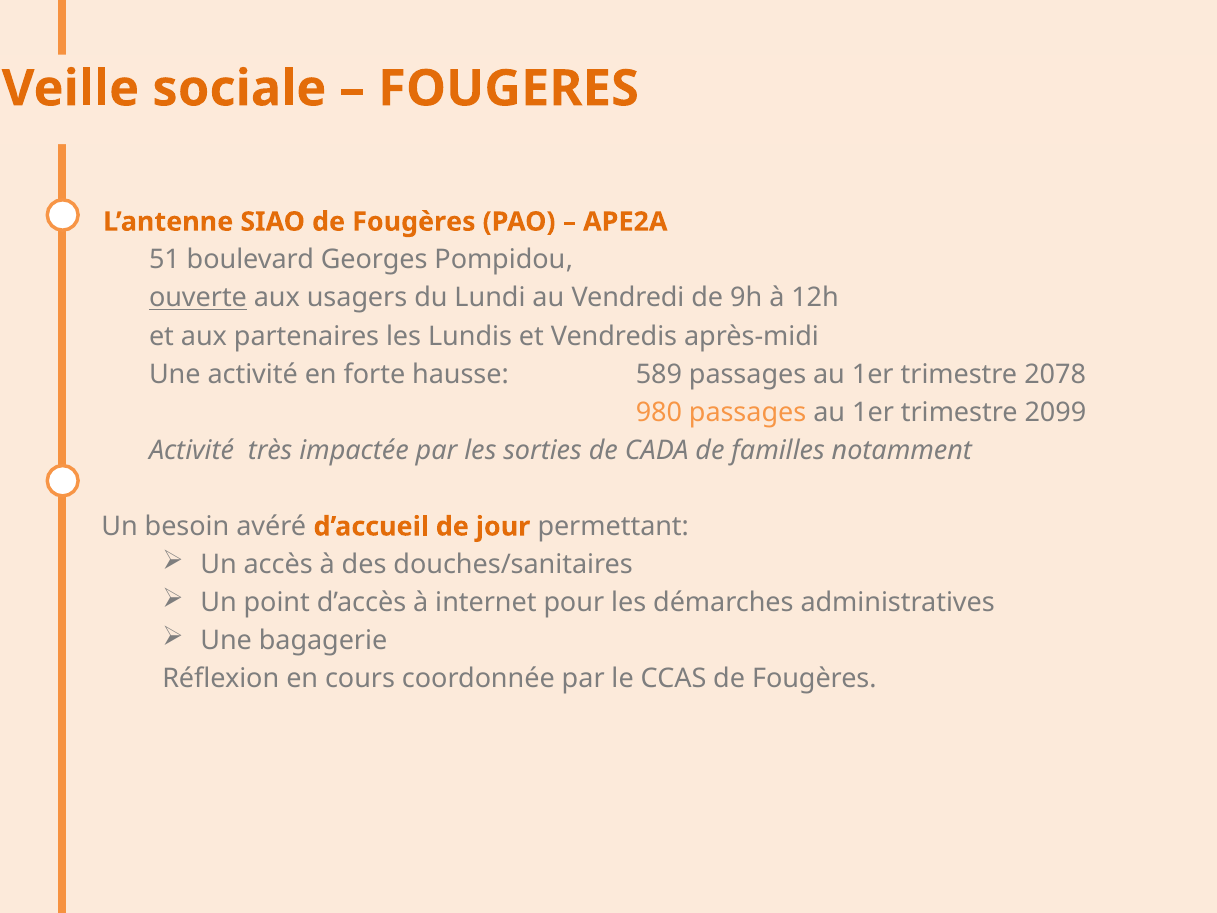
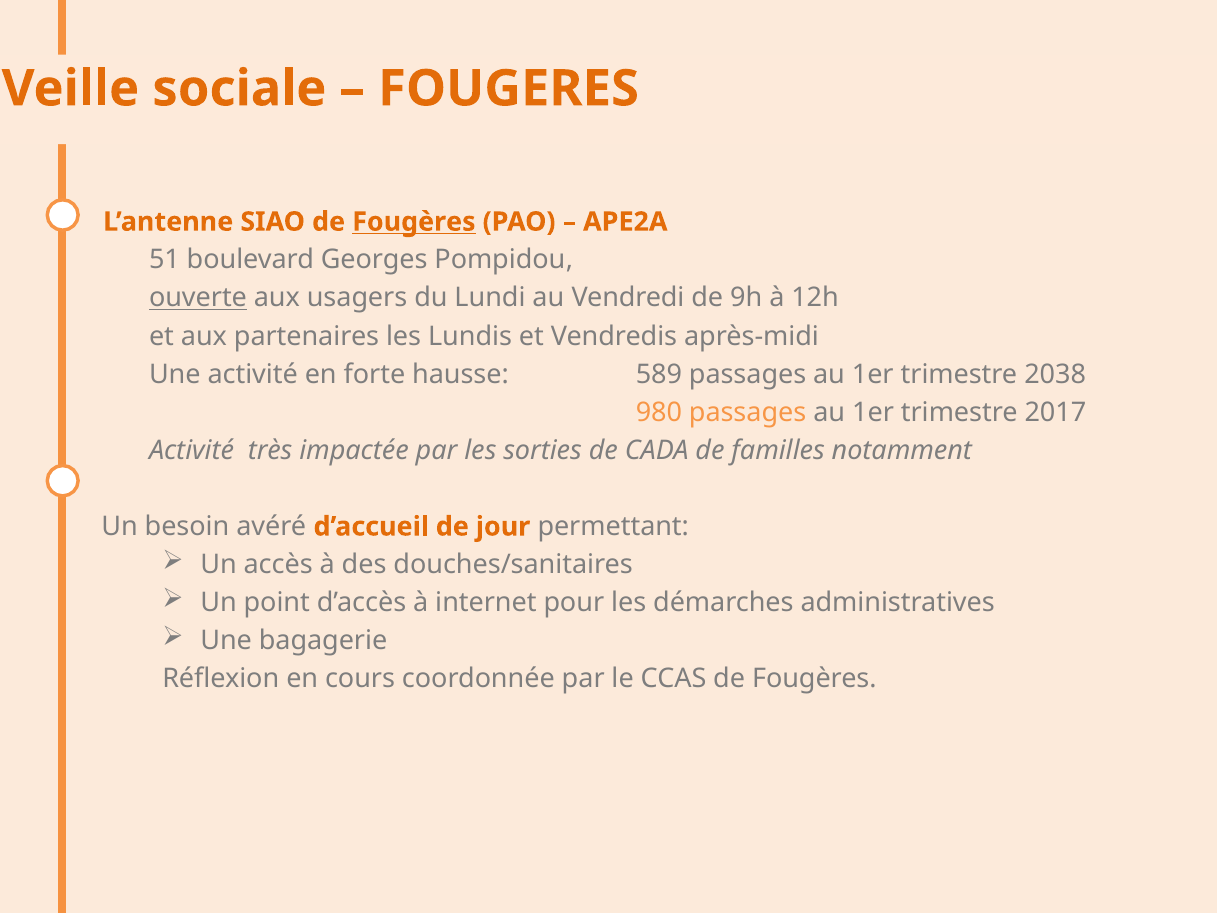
Fougères at (414, 222) underline: none -> present
2078: 2078 -> 2038
2099: 2099 -> 2017
